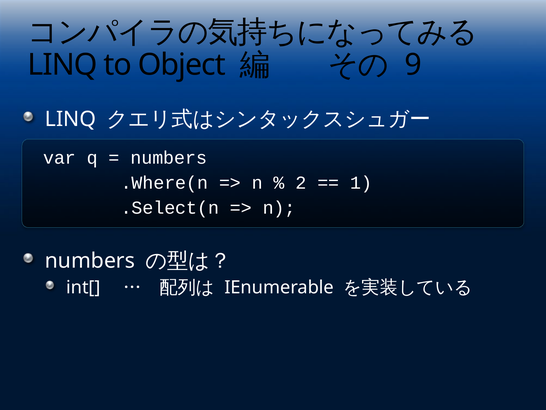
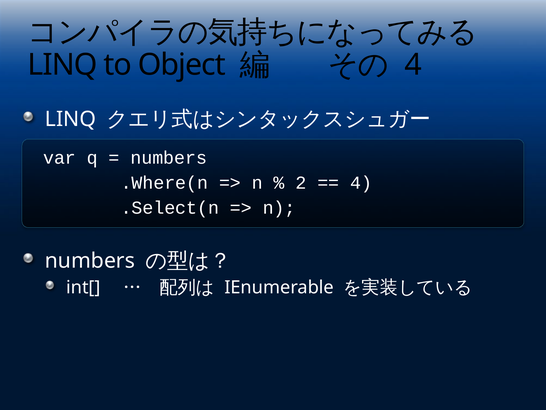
9 at (413, 65): 9 -> 4
1 at (361, 183): 1 -> 4
